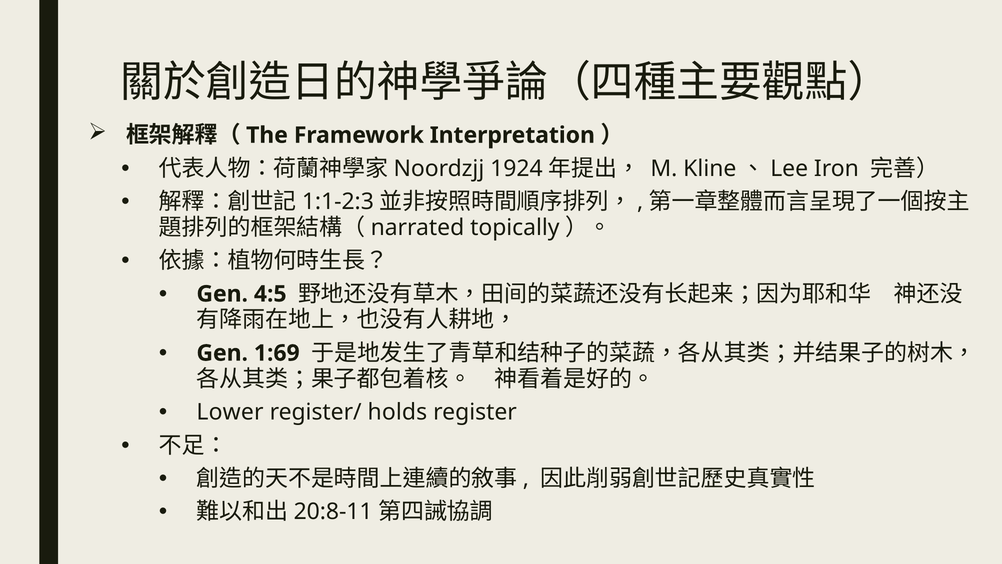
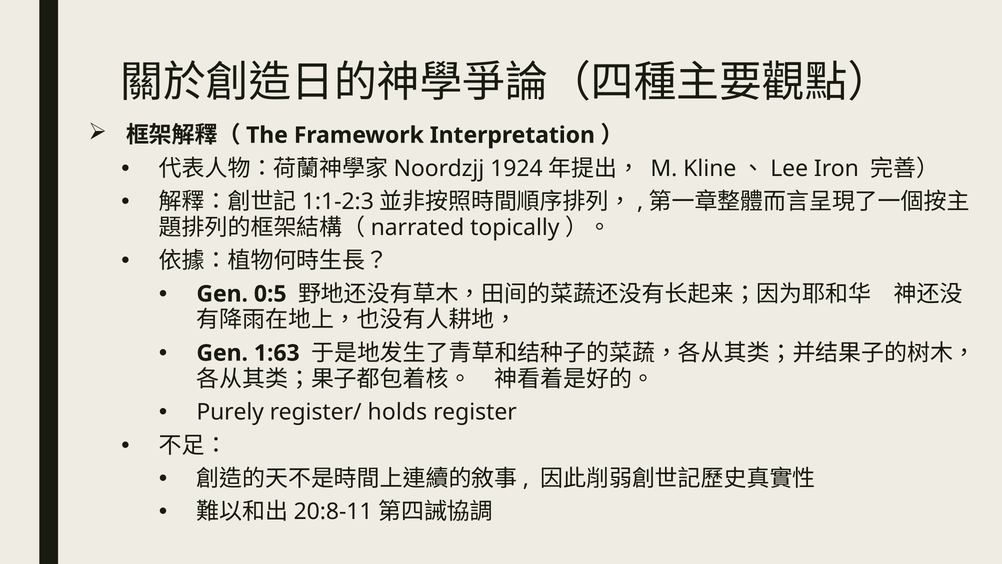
4:5: 4:5 -> 0:5
1:69: 1:69 -> 1:63
Lower: Lower -> Purely
